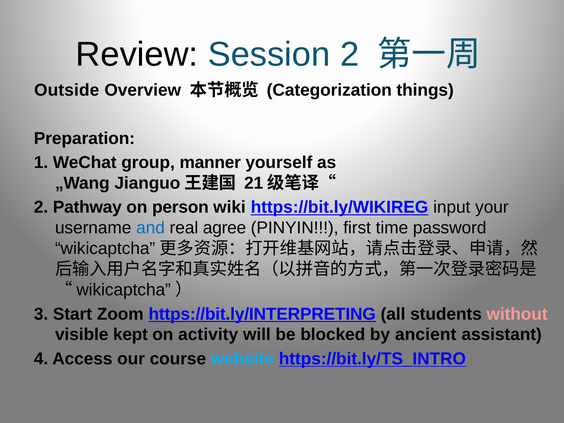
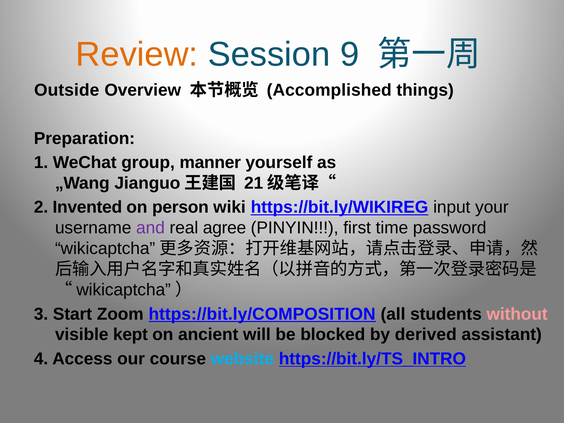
Review colour: black -> orange
Session 2: 2 -> 9
Categorization: Categorization -> Accomplished
Pathway: Pathway -> Invented
and colour: blue -> purple
https://bit.ly/INTERPRETING: https://bit.ly/INTERPRETING -> https://bit.ly/COMPOSITION
activity: activity -> ancient
ancient: ancient -> derived
